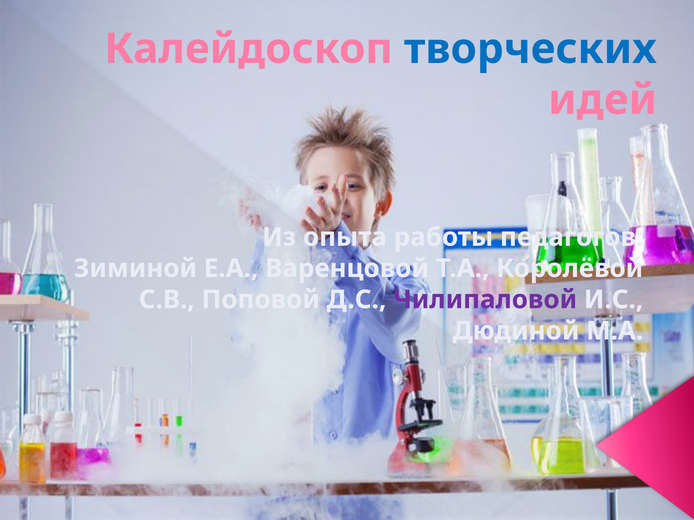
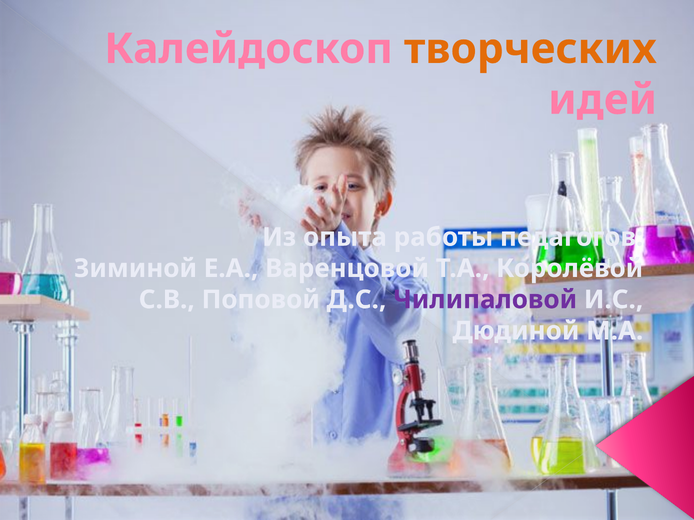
творческих colour: blue -> orange
